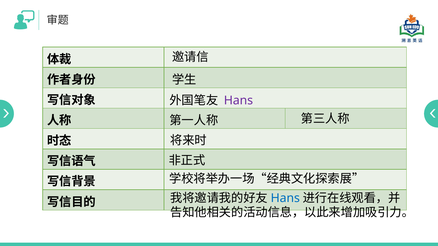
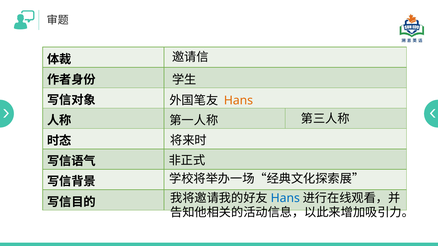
Hans at (238, 101) colour: purple -> orange
